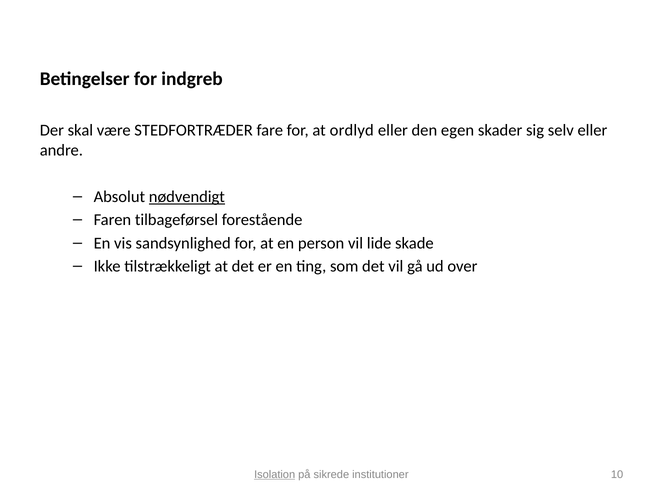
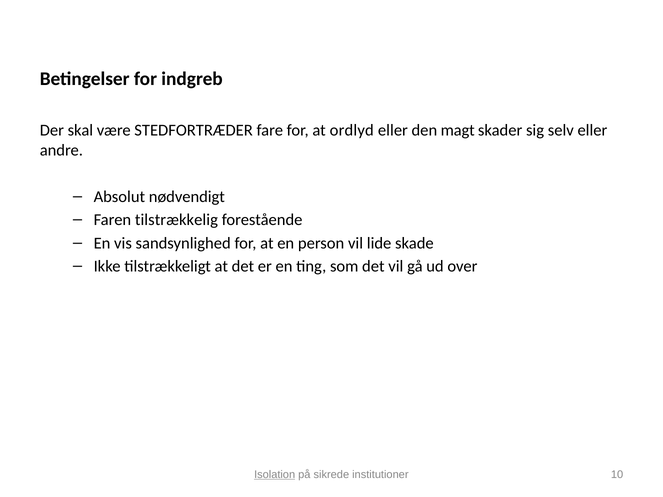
egen: egen -> magt
nødvendigt underline: present -> none
tilbageførsel: tilbageførsel -> tilstrækkelig
